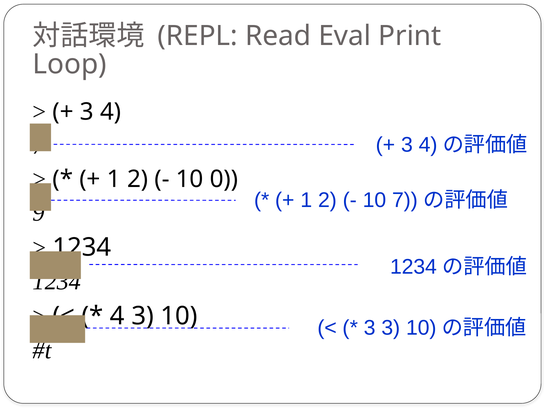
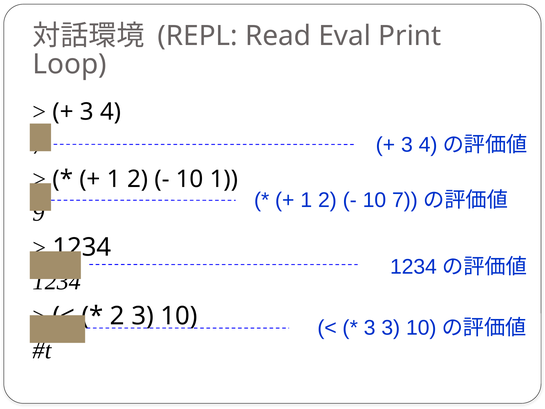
10 0: 0 -> 1
4 at (117, 316): 4 -> 2
